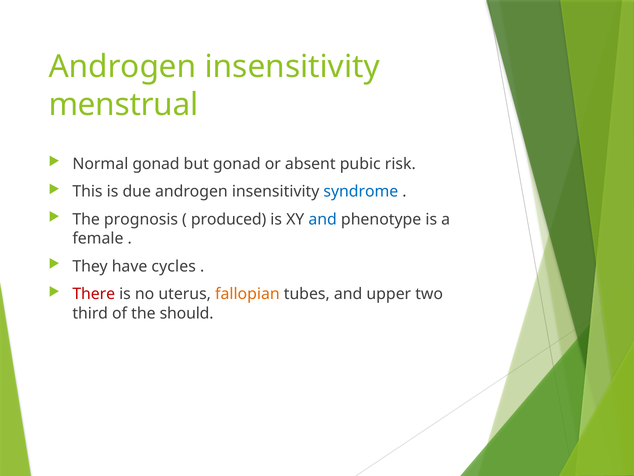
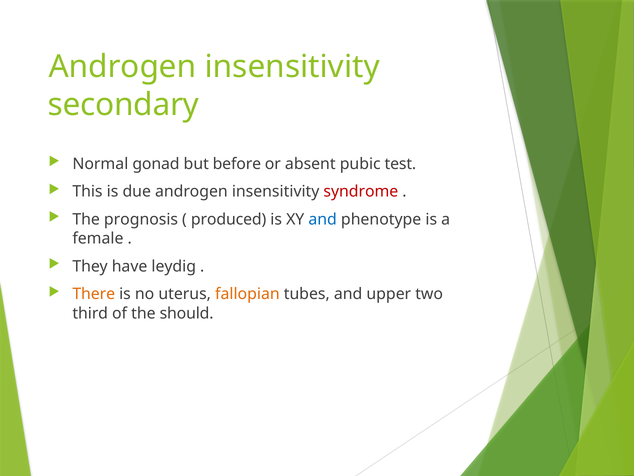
menstrual: menstrual -> secondary
but gonad: gonad -> before
risk: risk -> test
syndrome colour: blue -> red
cycles: cycles -> leydig
There colour: red -> orange
